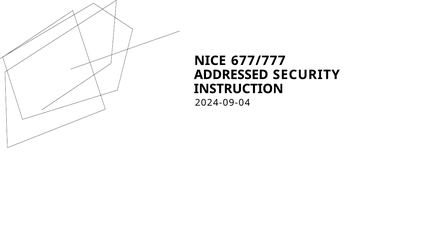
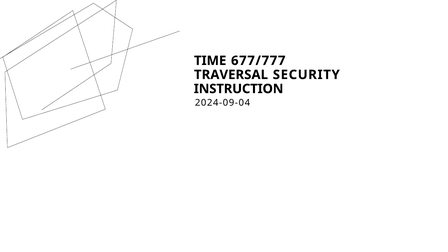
NICE: NICE -> TIME
ADDRESSED: ADDRESSED -> TRAVERSAL
